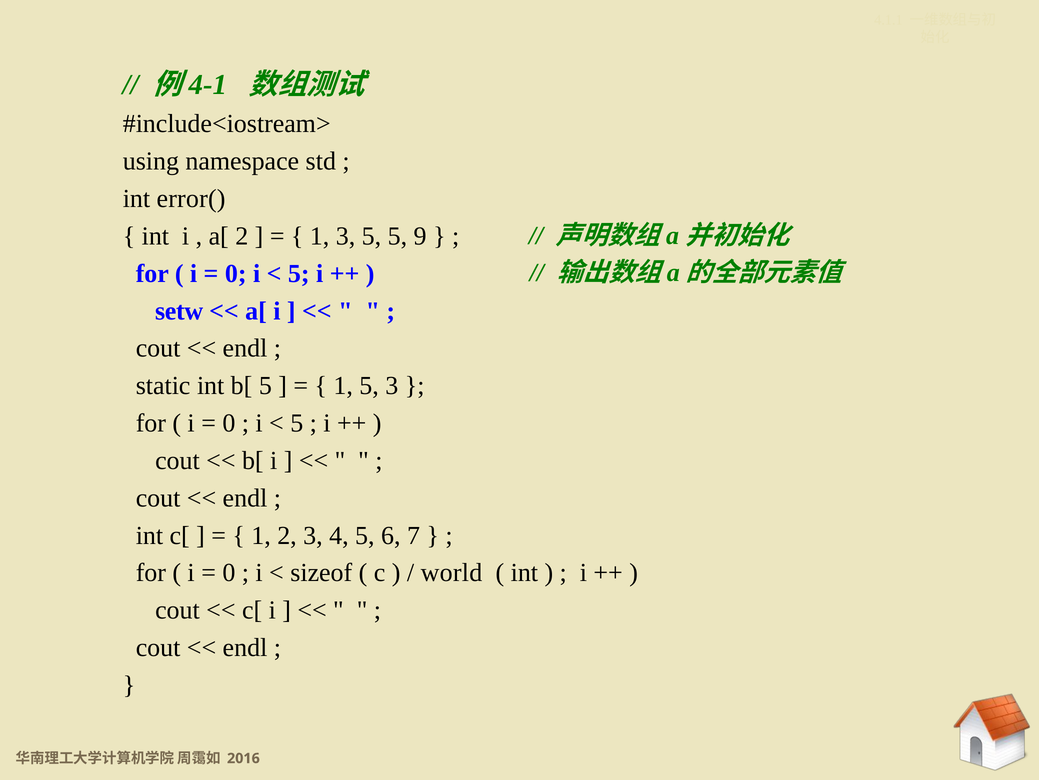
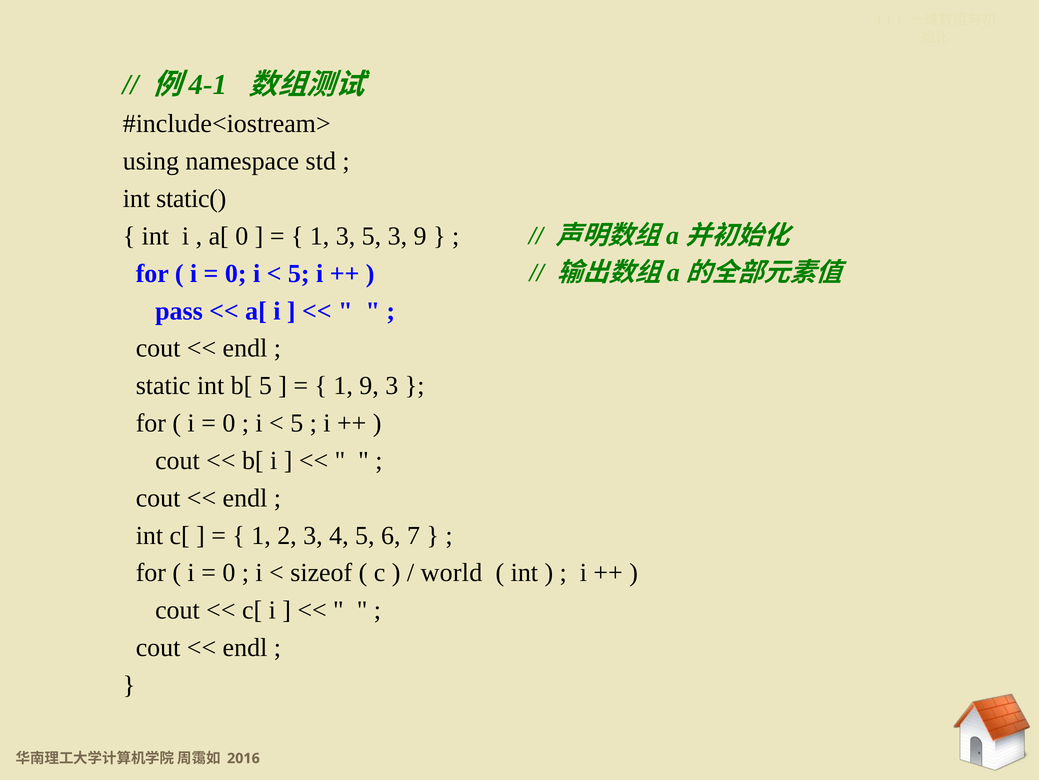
error(: error( -> static(
a[ 2: 2 -> 0
5 5: 5 -> 3
setw: setw -> pass
1 5: 5 -> 9
